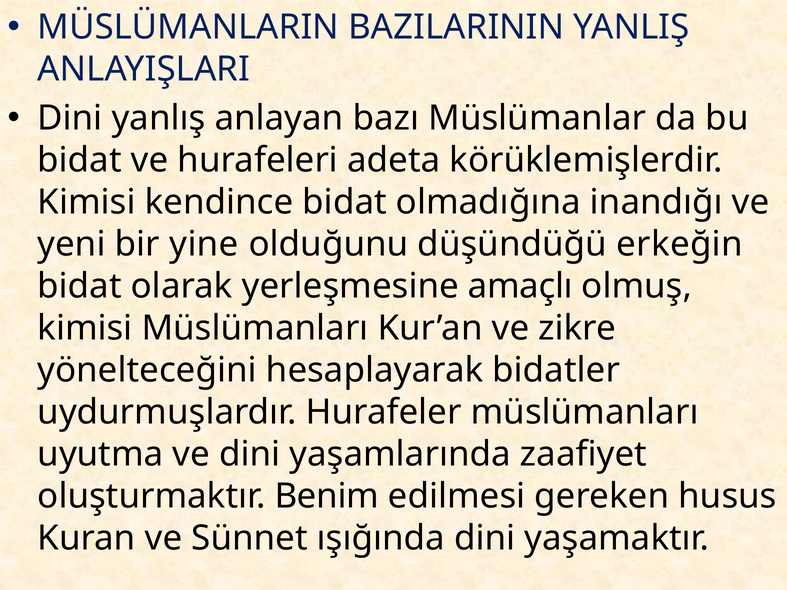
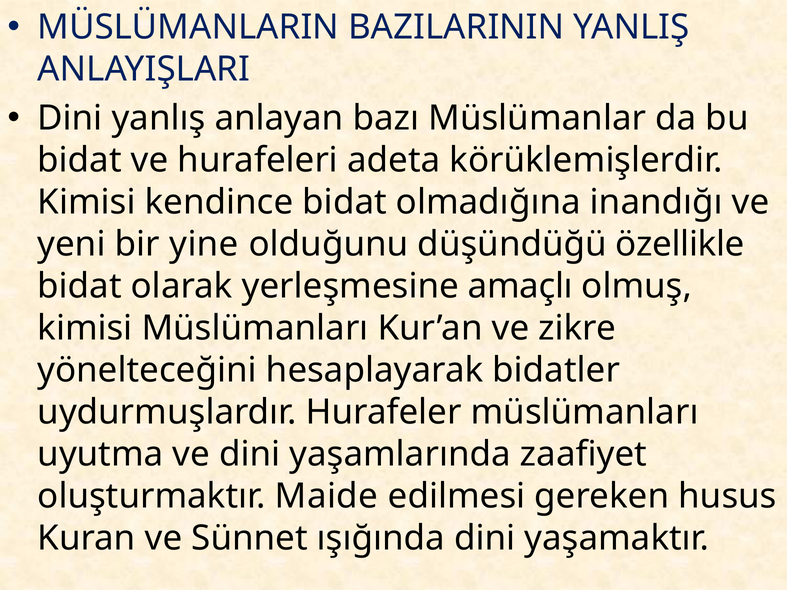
erkeğin: erkeğin -> özellikle
Benim: Benim -> Maide
